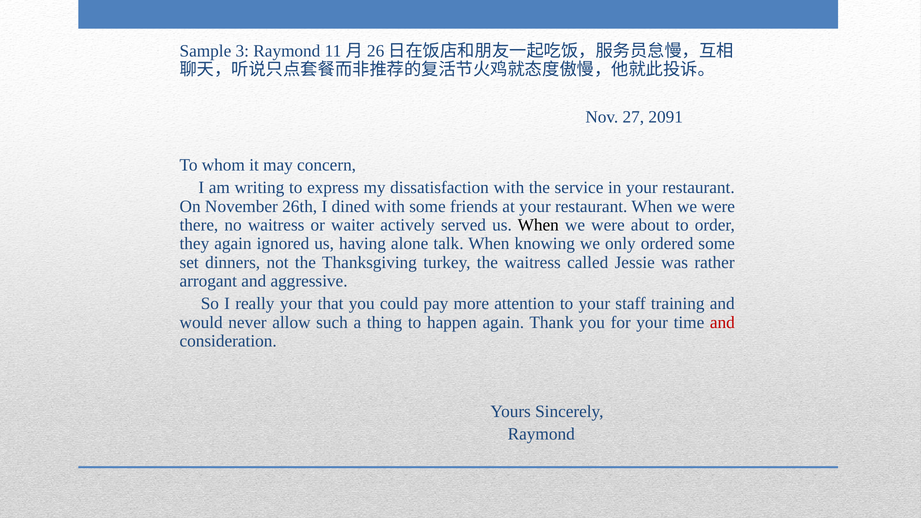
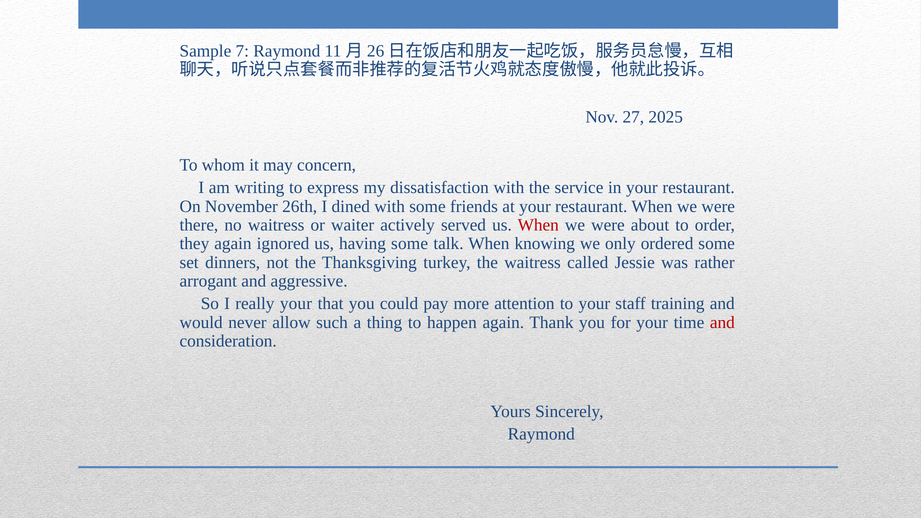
3: 3 -> 7
2091: 2091 -> 2025
When at (538, 225) colour: black -> red
having alone: alone -> some
